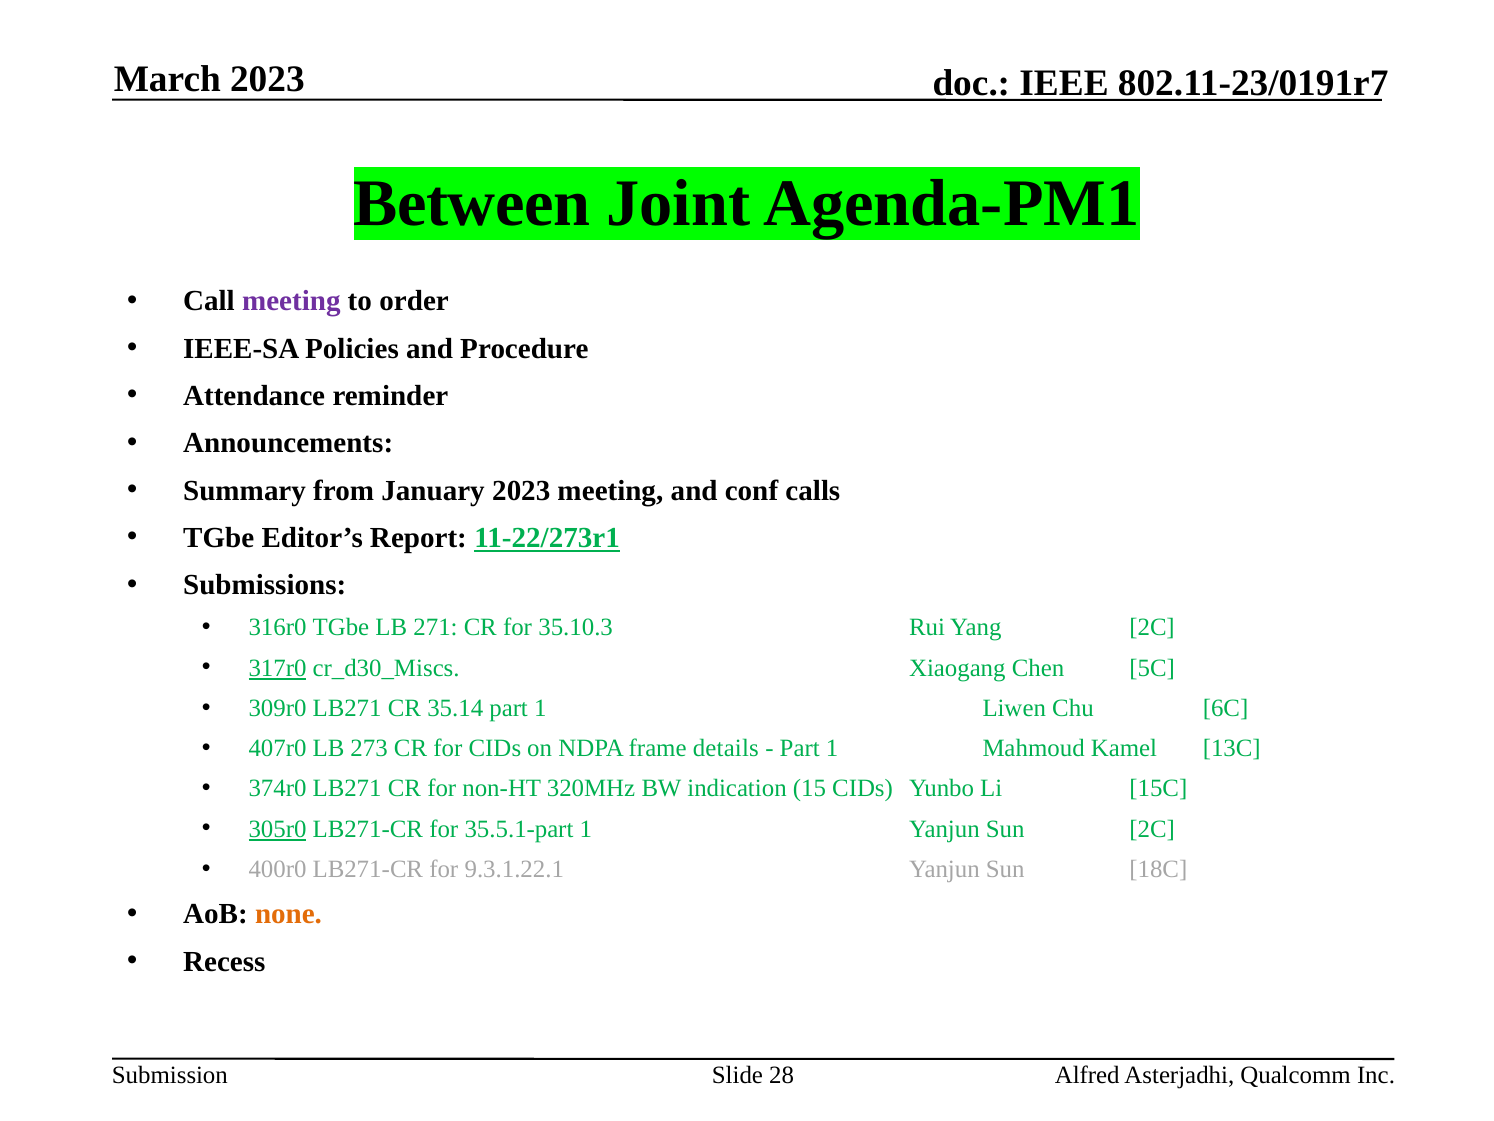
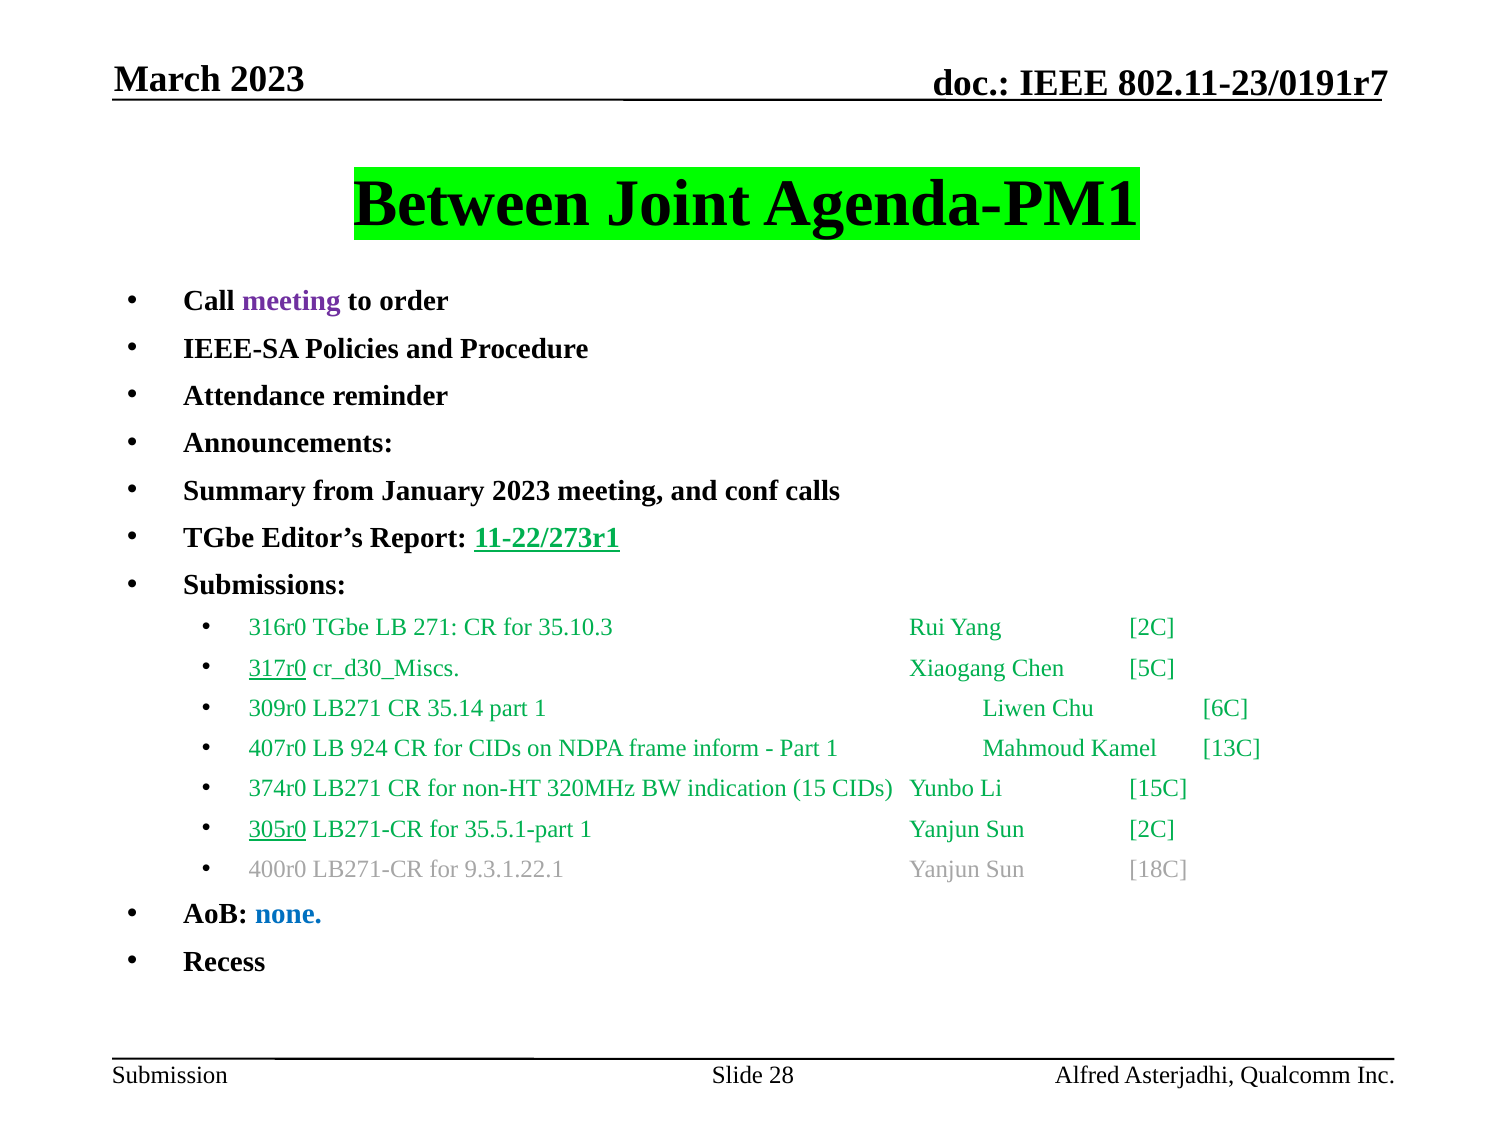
273: 273 -> 924
details: details -> inform
none colour: orange -> blue
